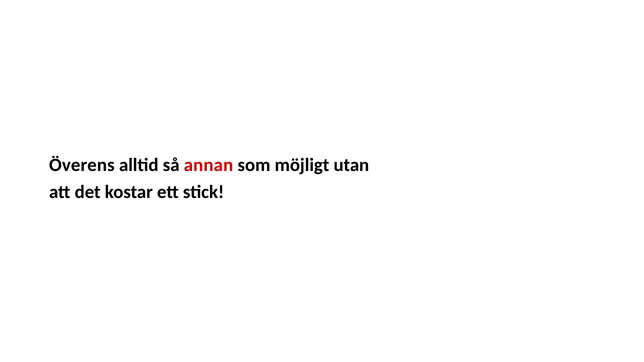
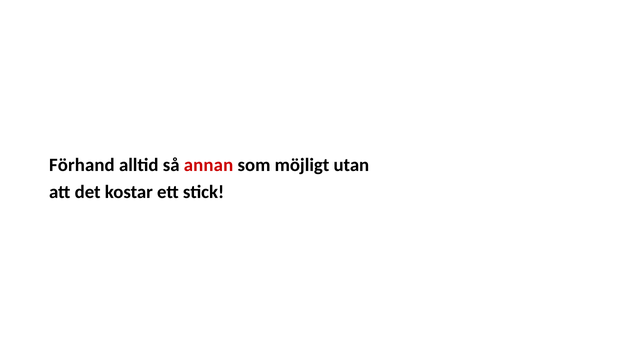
Överens: Överens -> Förhand
